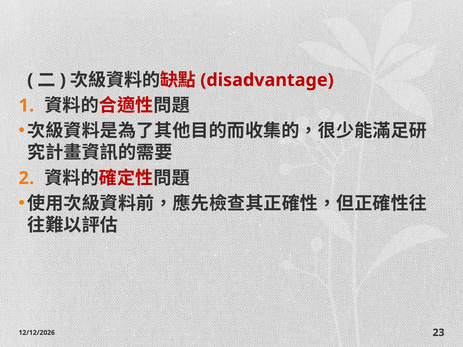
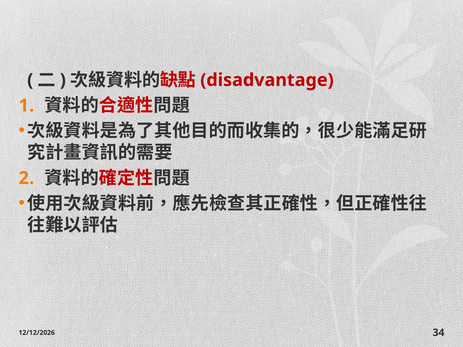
23: 23 -> 34
